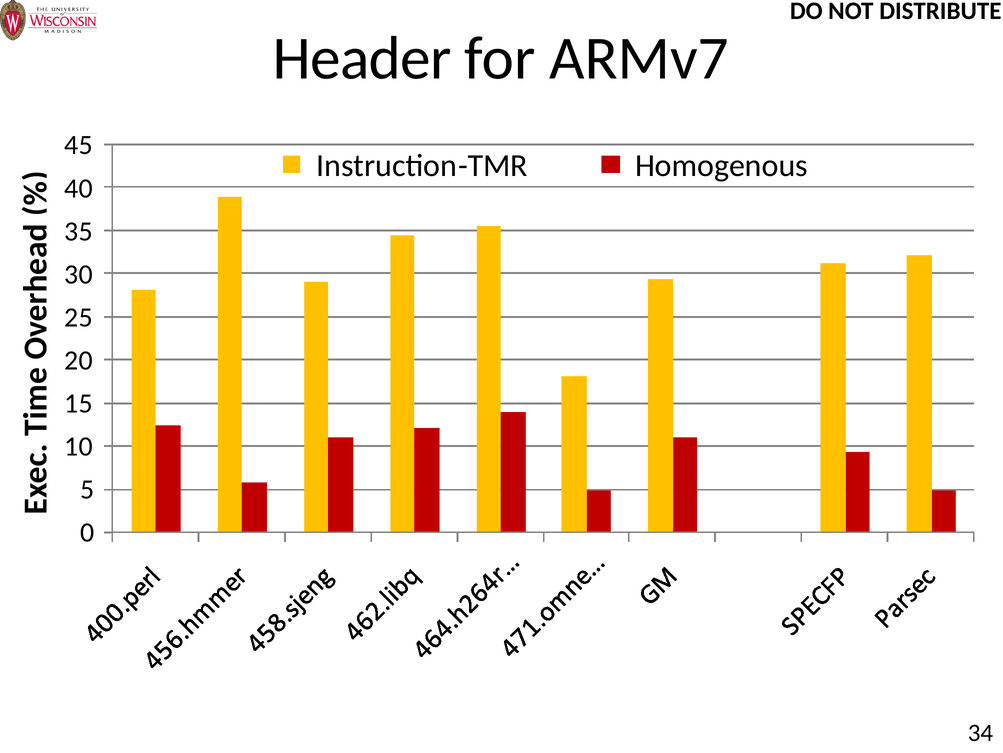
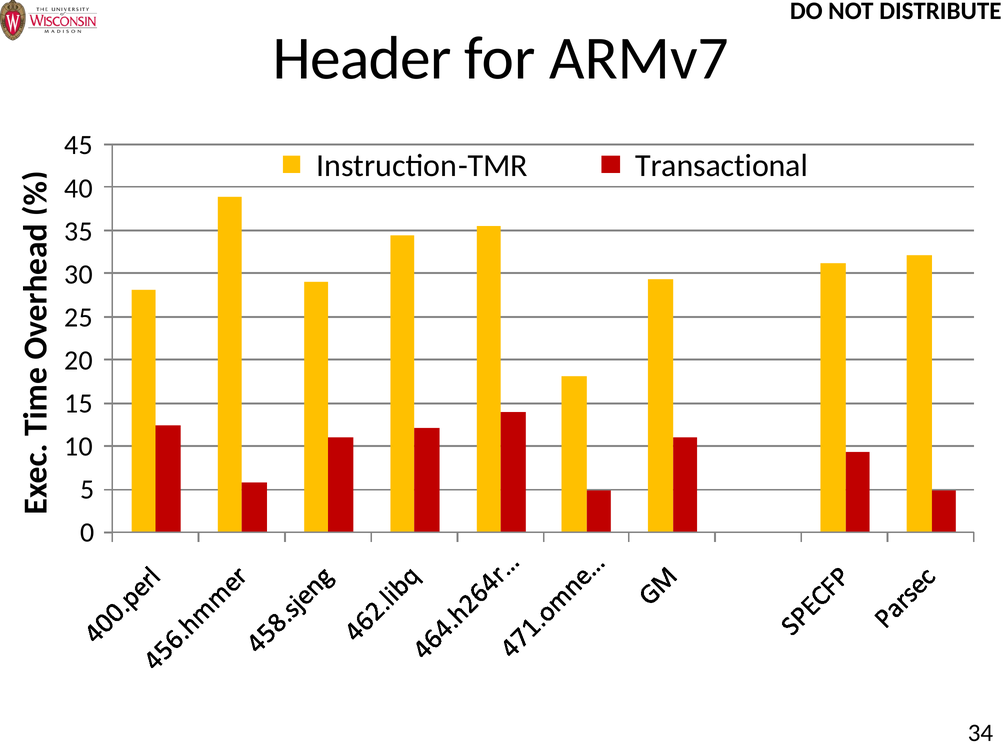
Homogenous: Homogenous -> Transactional
